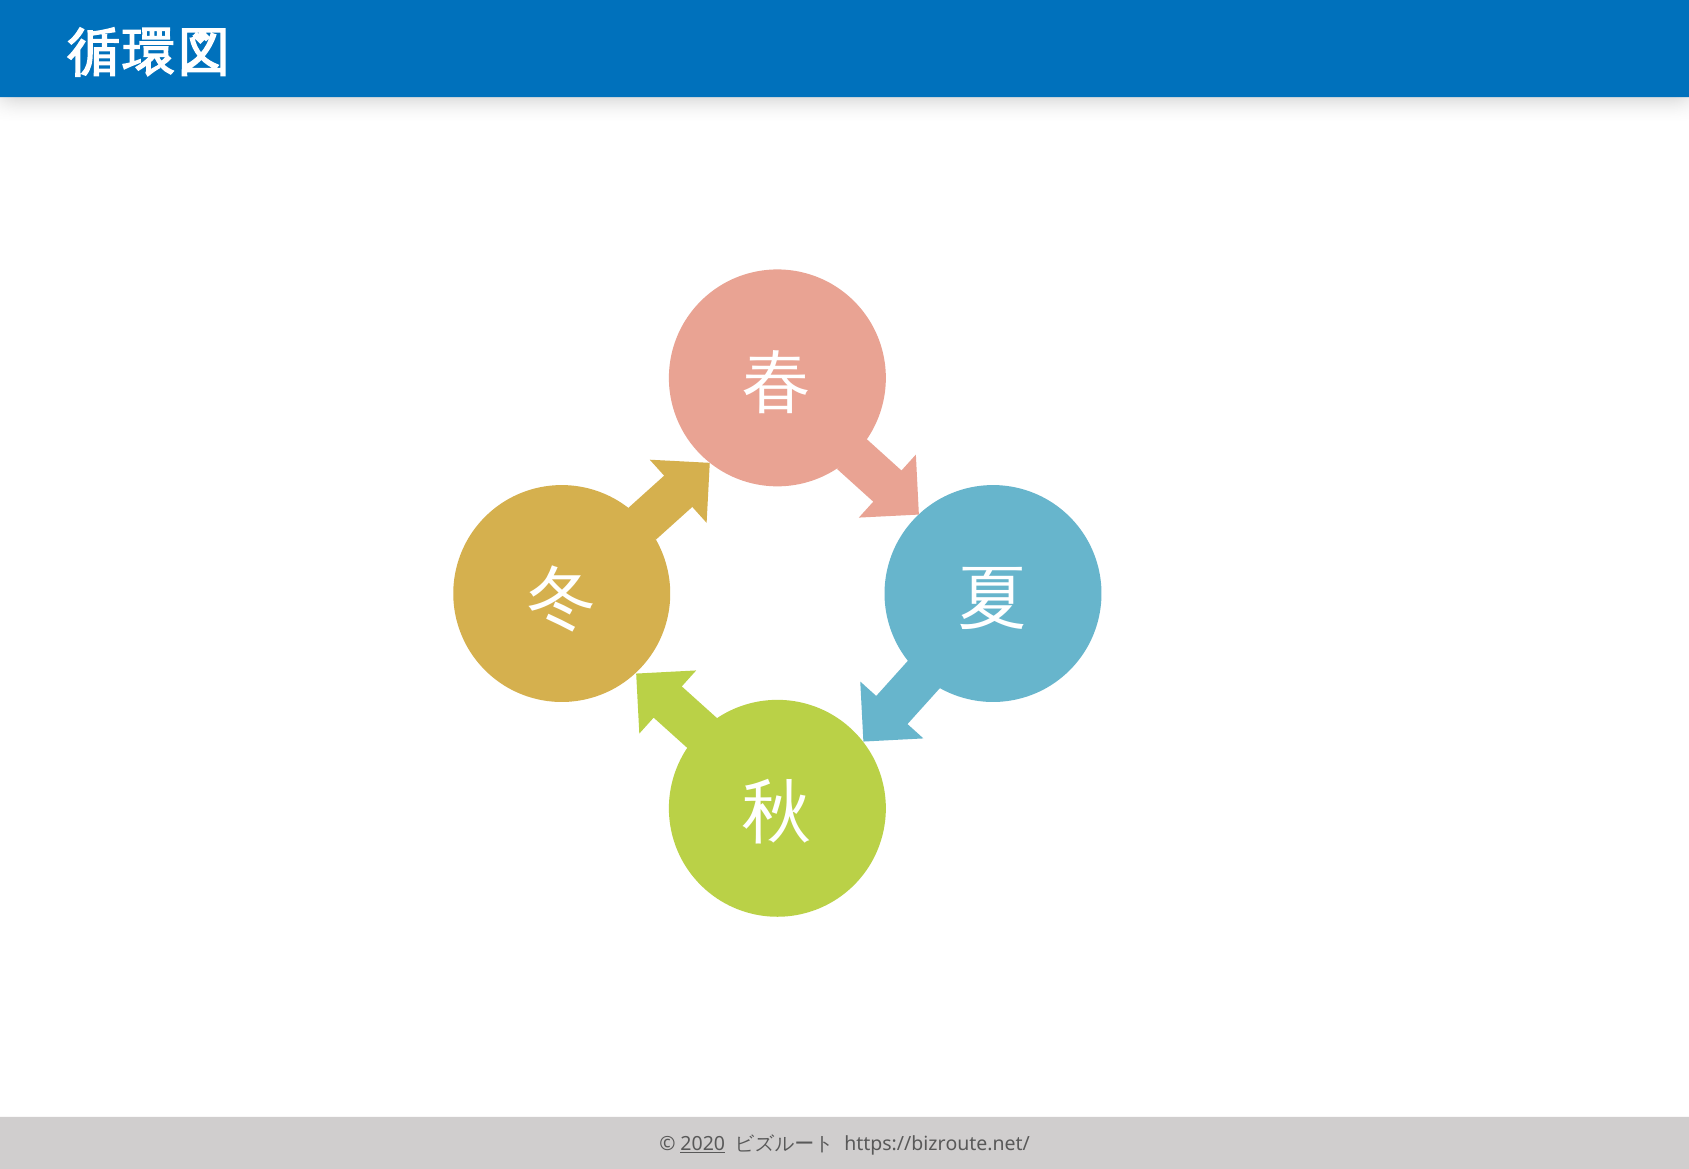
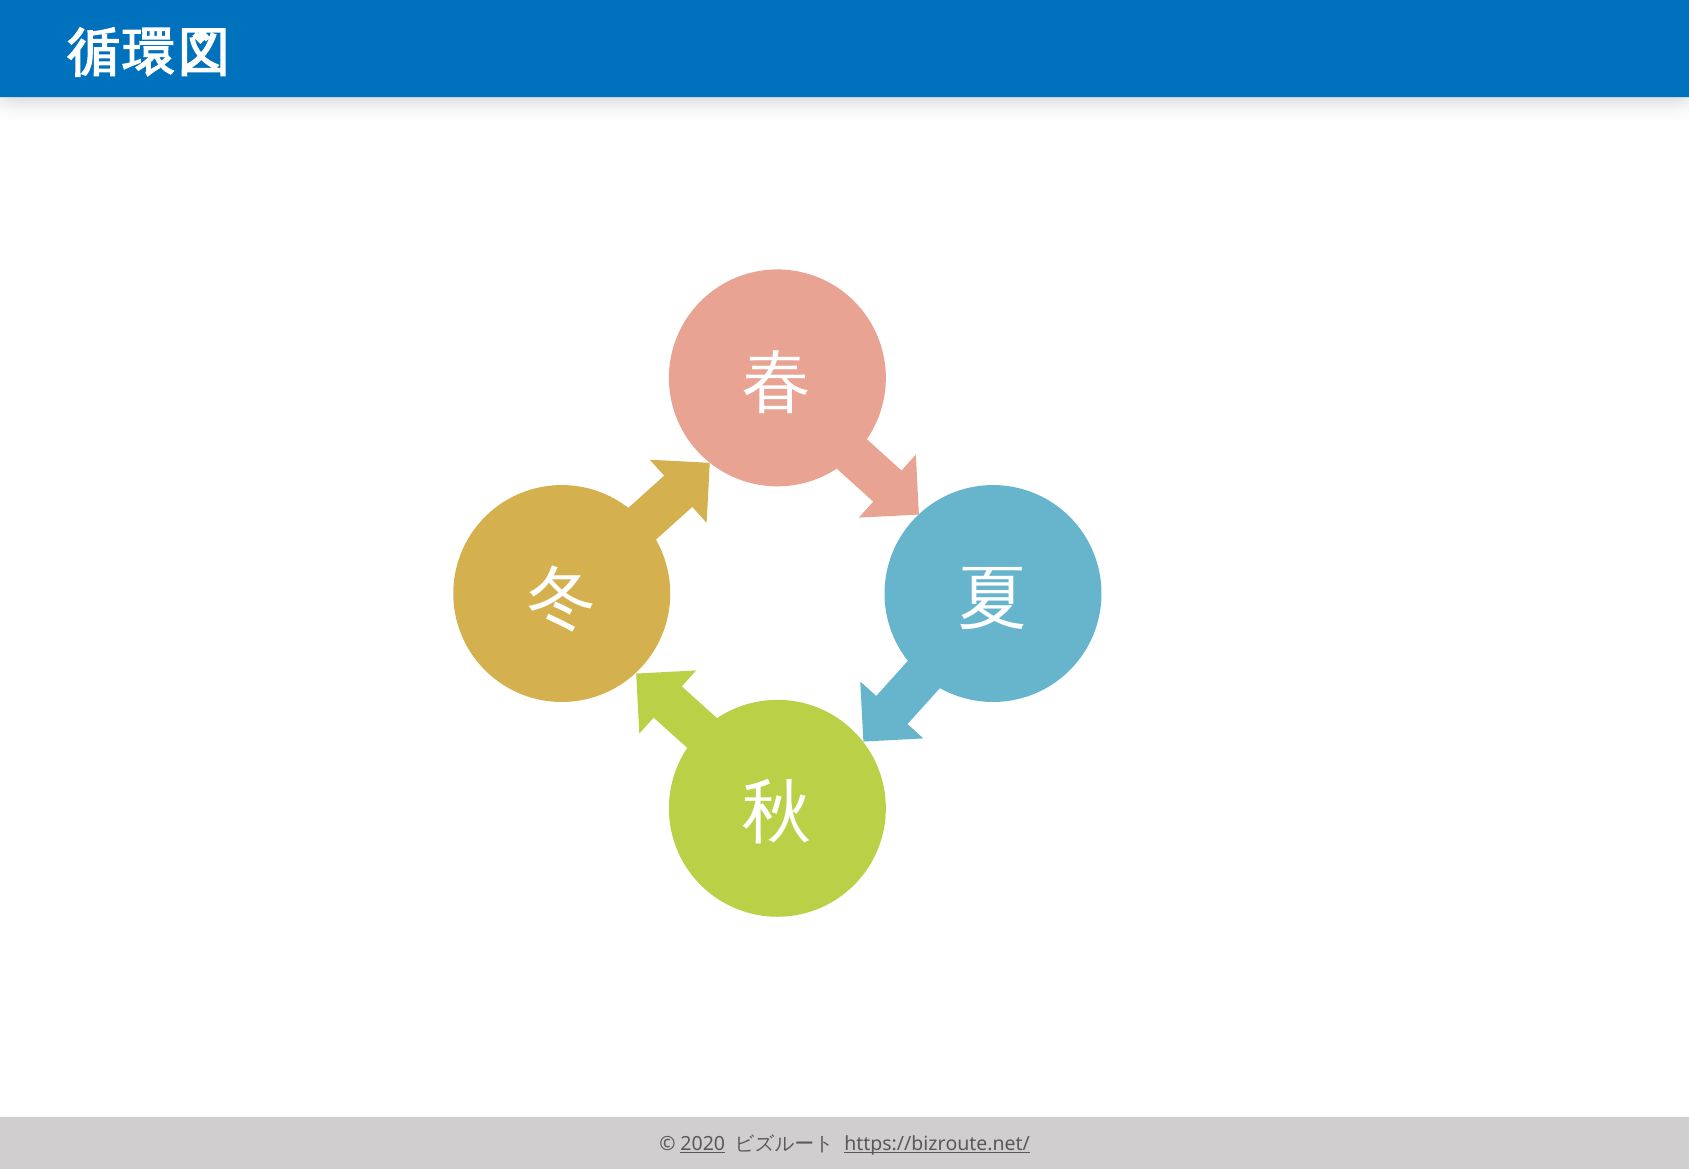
https://bizroute.net/ underline: none -> present
